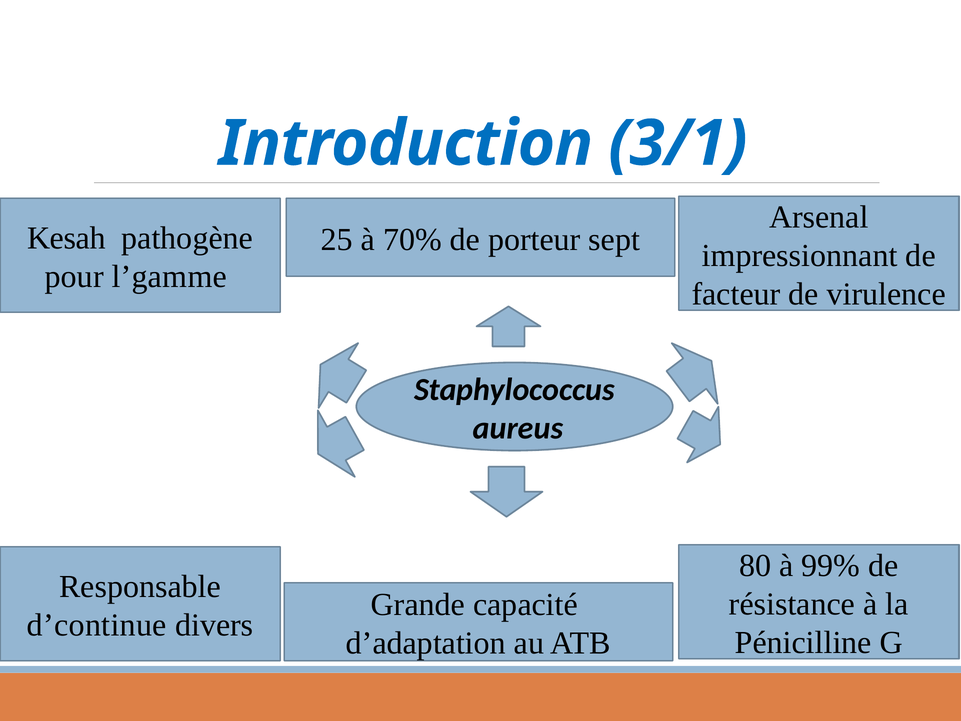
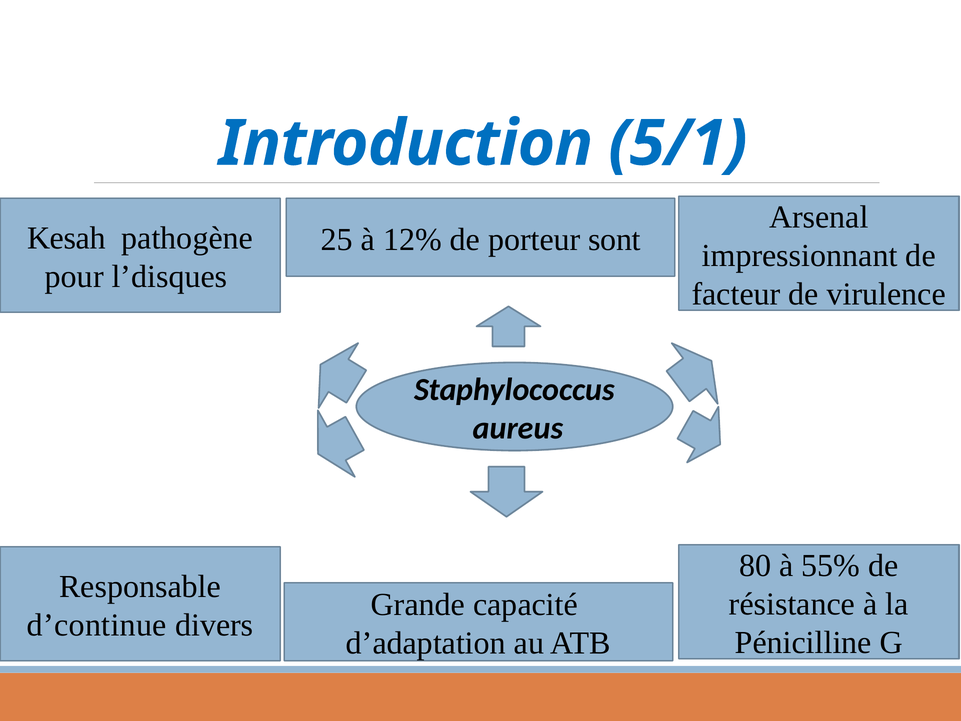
3/1: 3/1 -> 5/1
70%: 70% -> 12%
sept: sept -> sont
l’gamme: l’gamme -> l’disques
99%: 99% -> 55%
